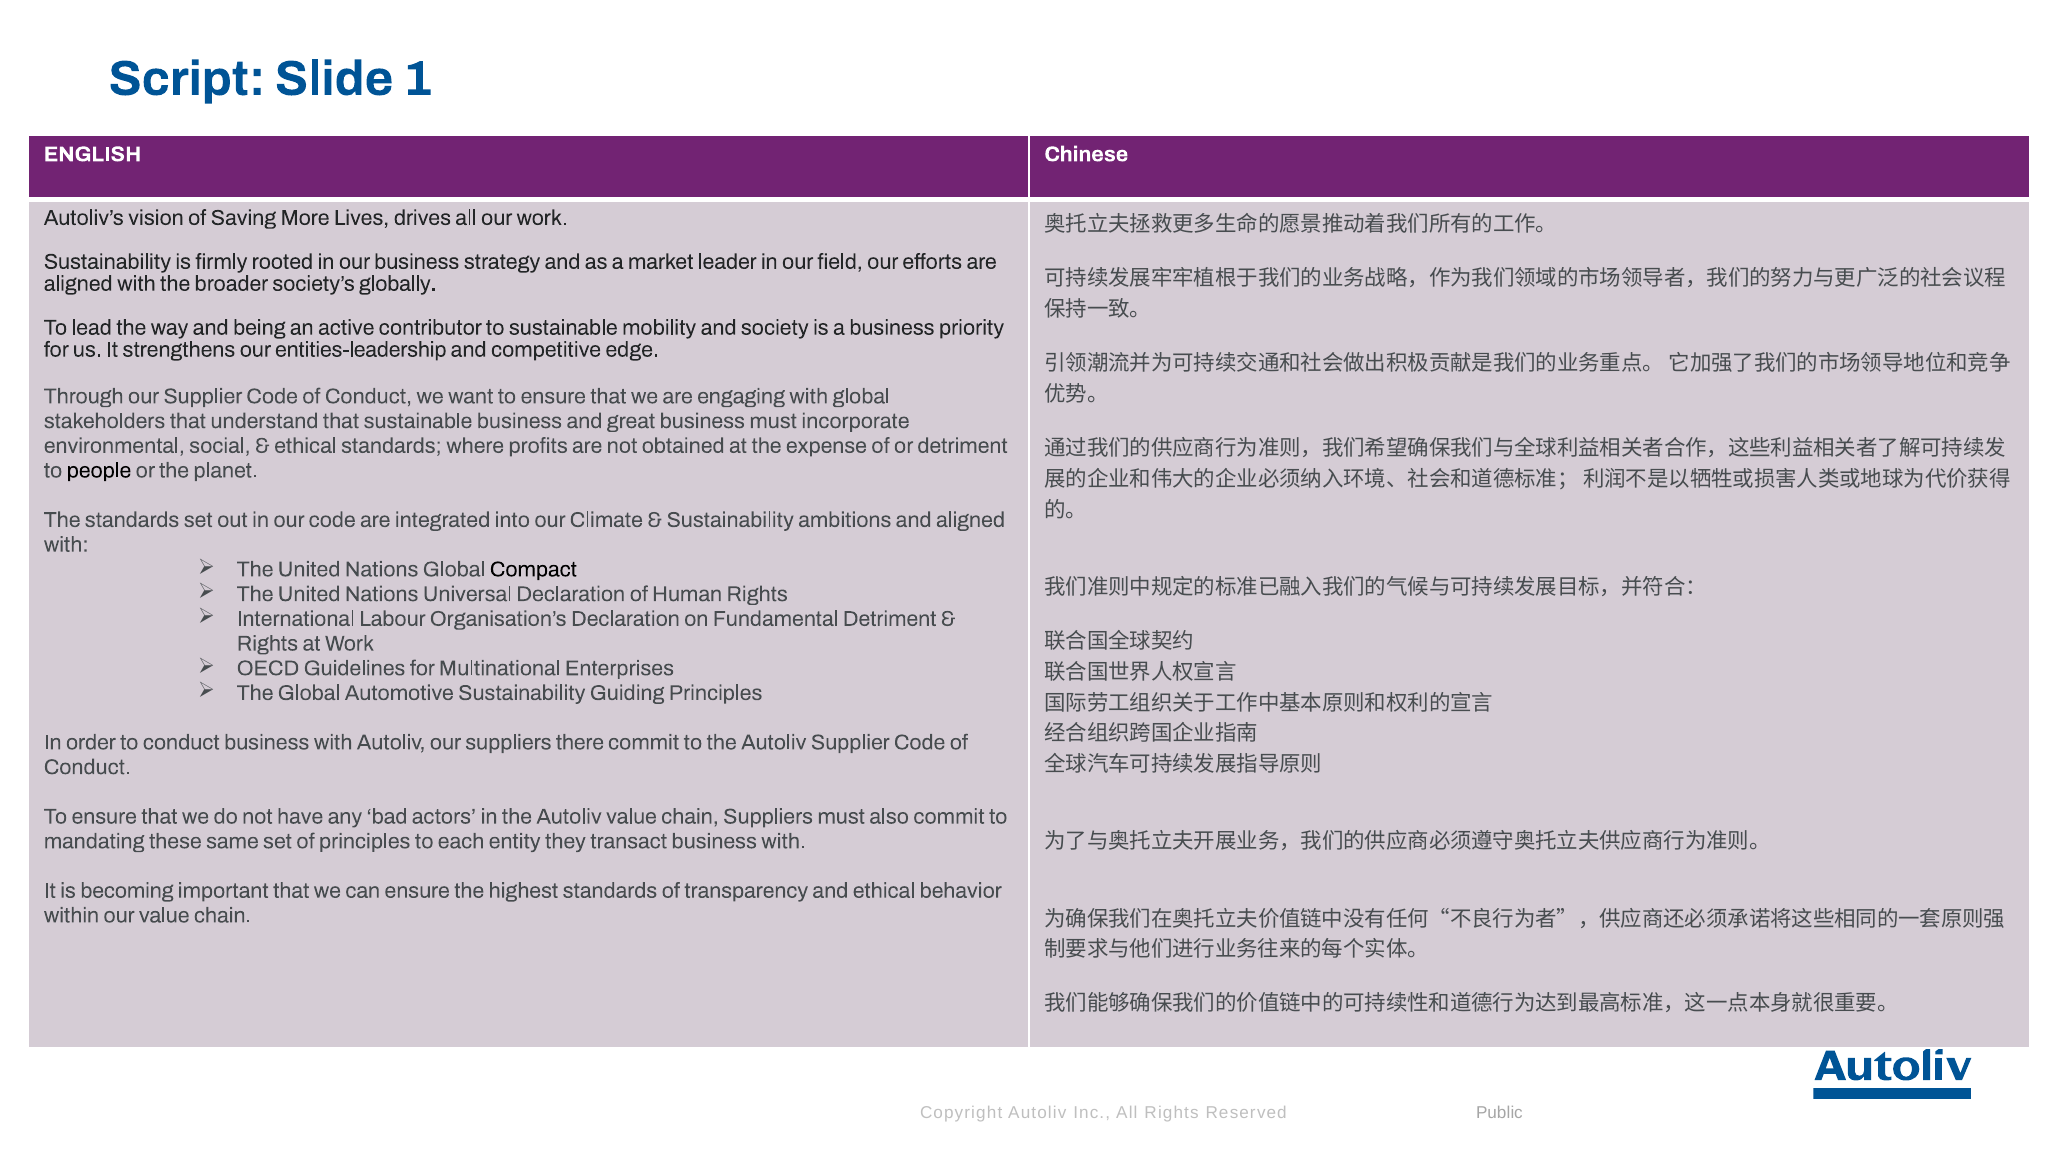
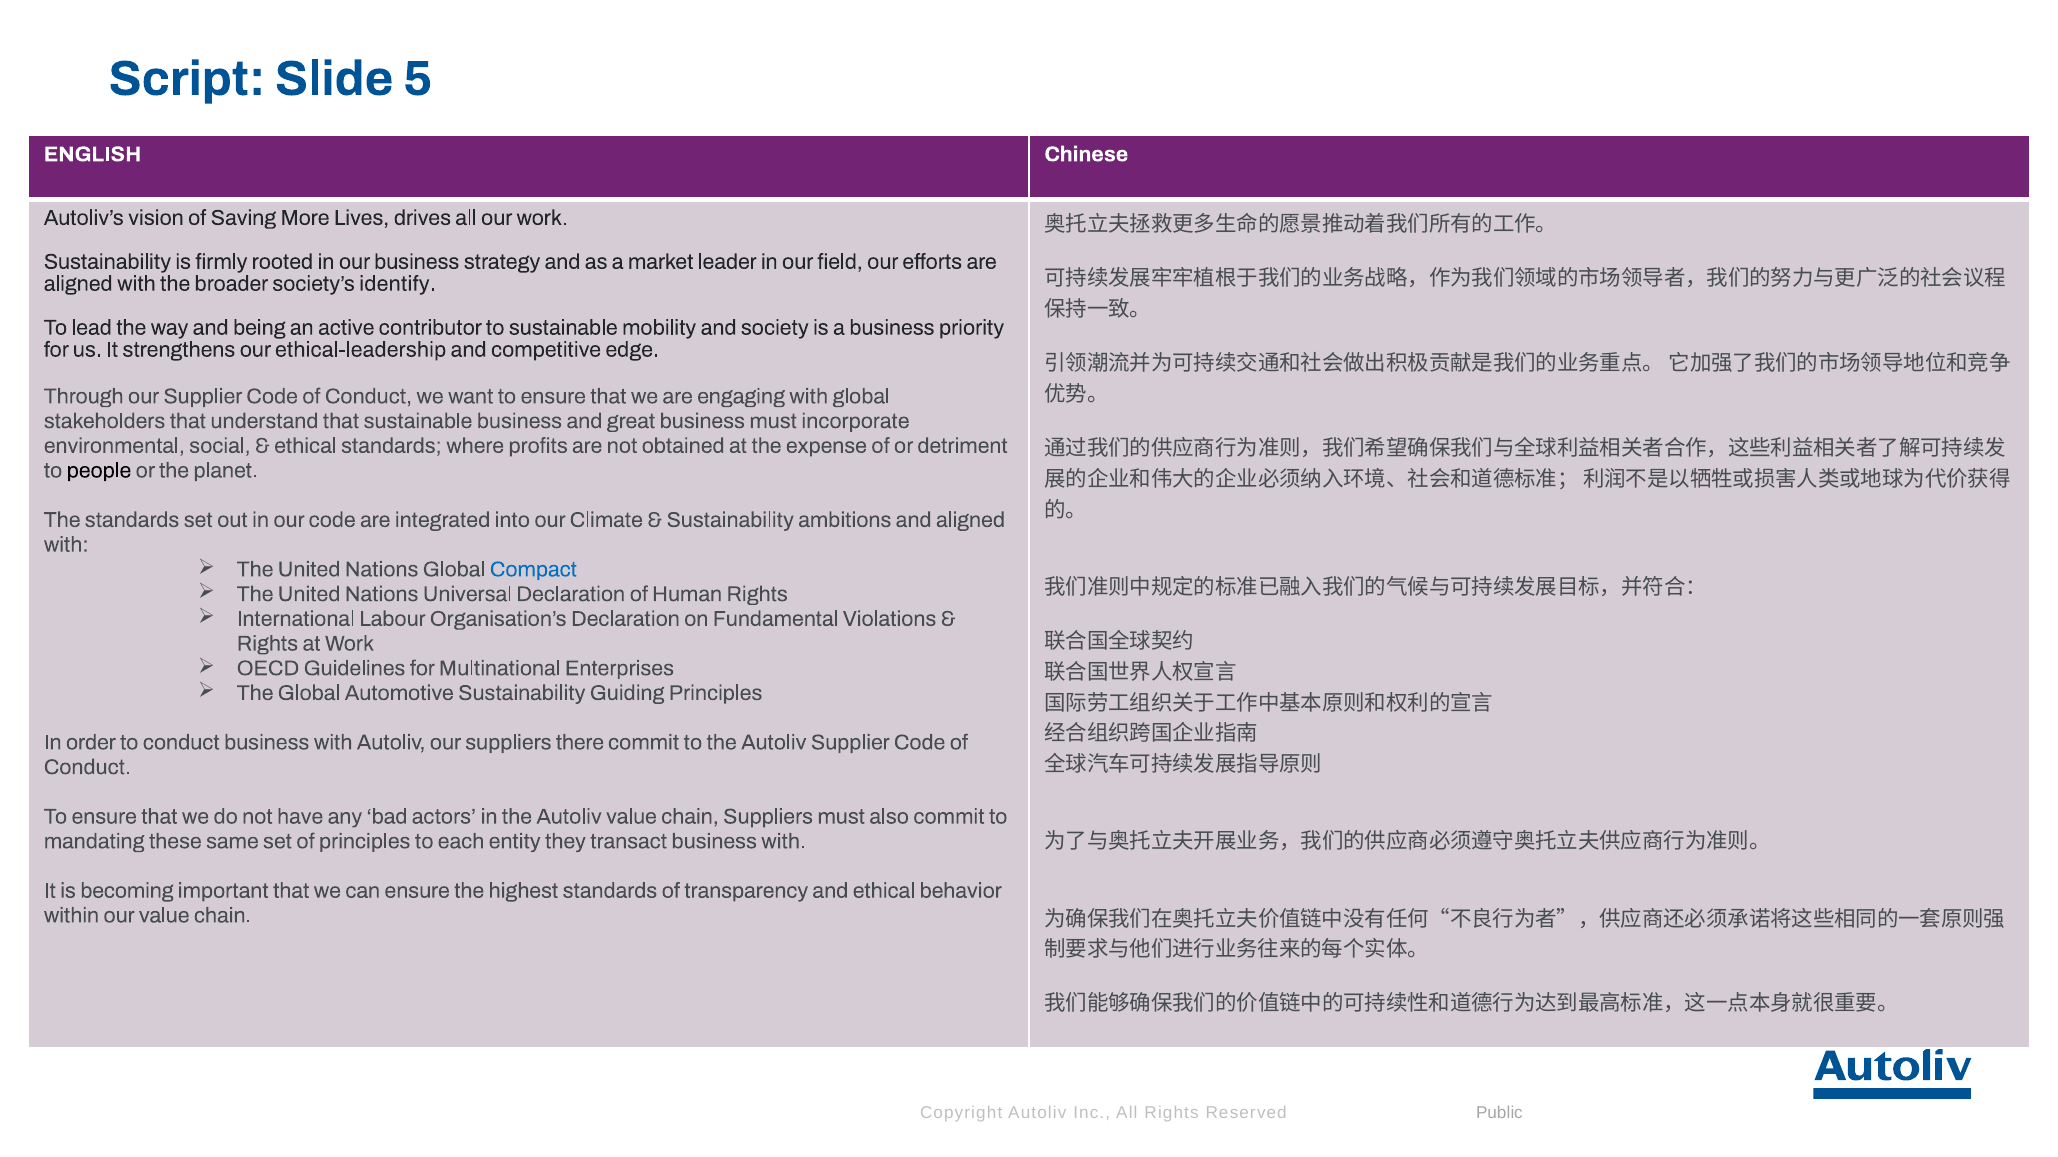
1: 1 -> 5
globally: globally -> identify
entities-leadership: entities-leadership -> ethical-leadership
Compact colour: black -> blue
Fundamental Detriment: Detriment -> Violations
